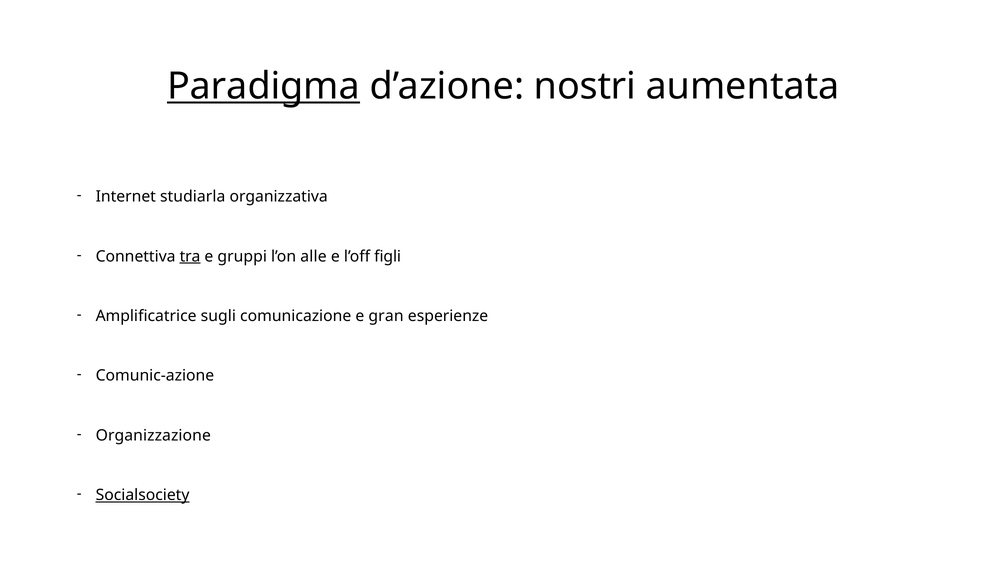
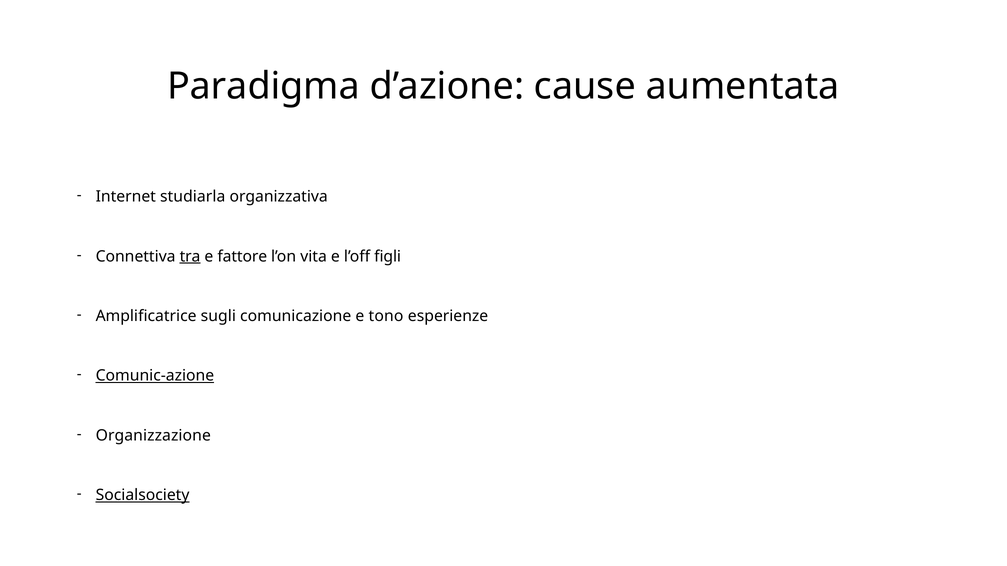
Paradigma underline: present -> none
nostri: nostri -> cause
gruppi: gruppi -> fattore
alle: alle -> vita
gran: gran -> tono
Comunic-azione underline: none -> present
